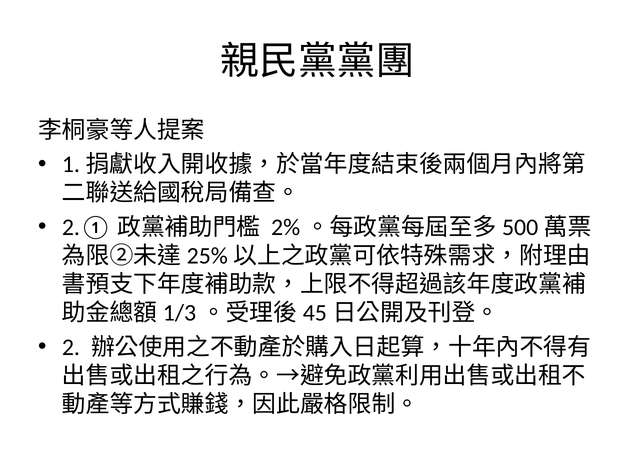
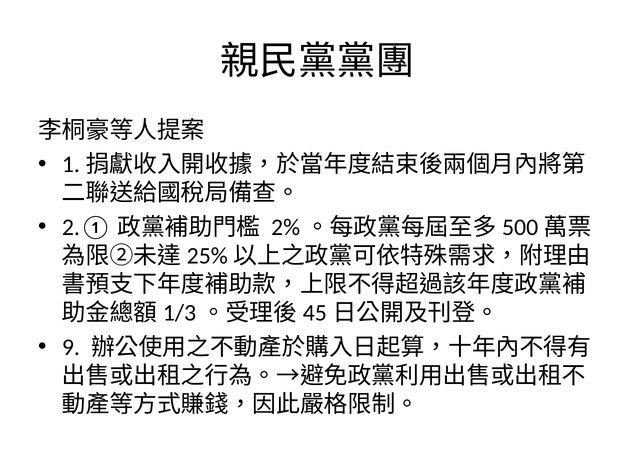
2: 2 -> 9
